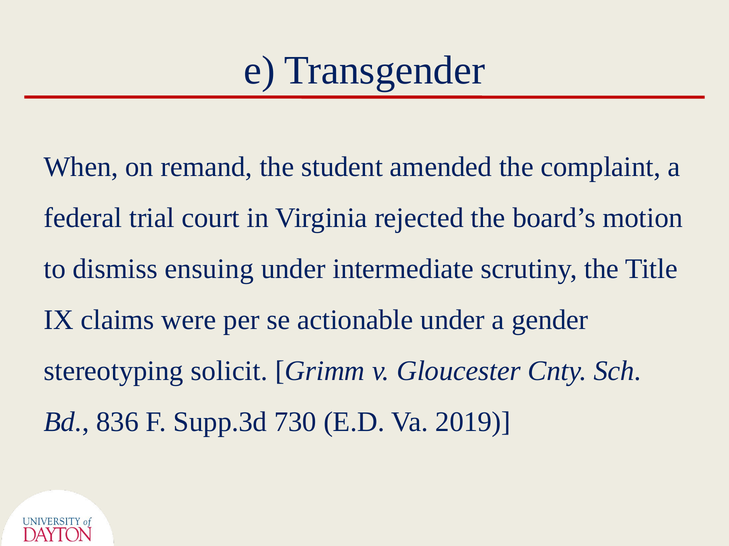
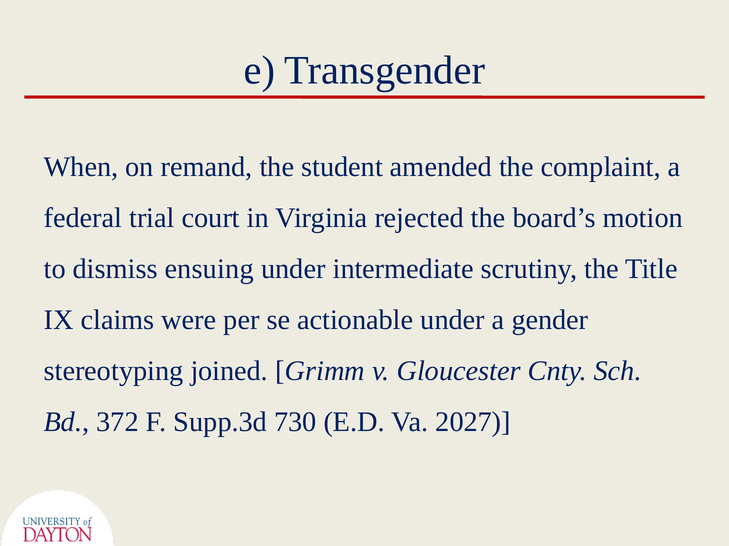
solicit: solicit -> joined
836: 836 -> 372
2019: 2019 -> 2027
